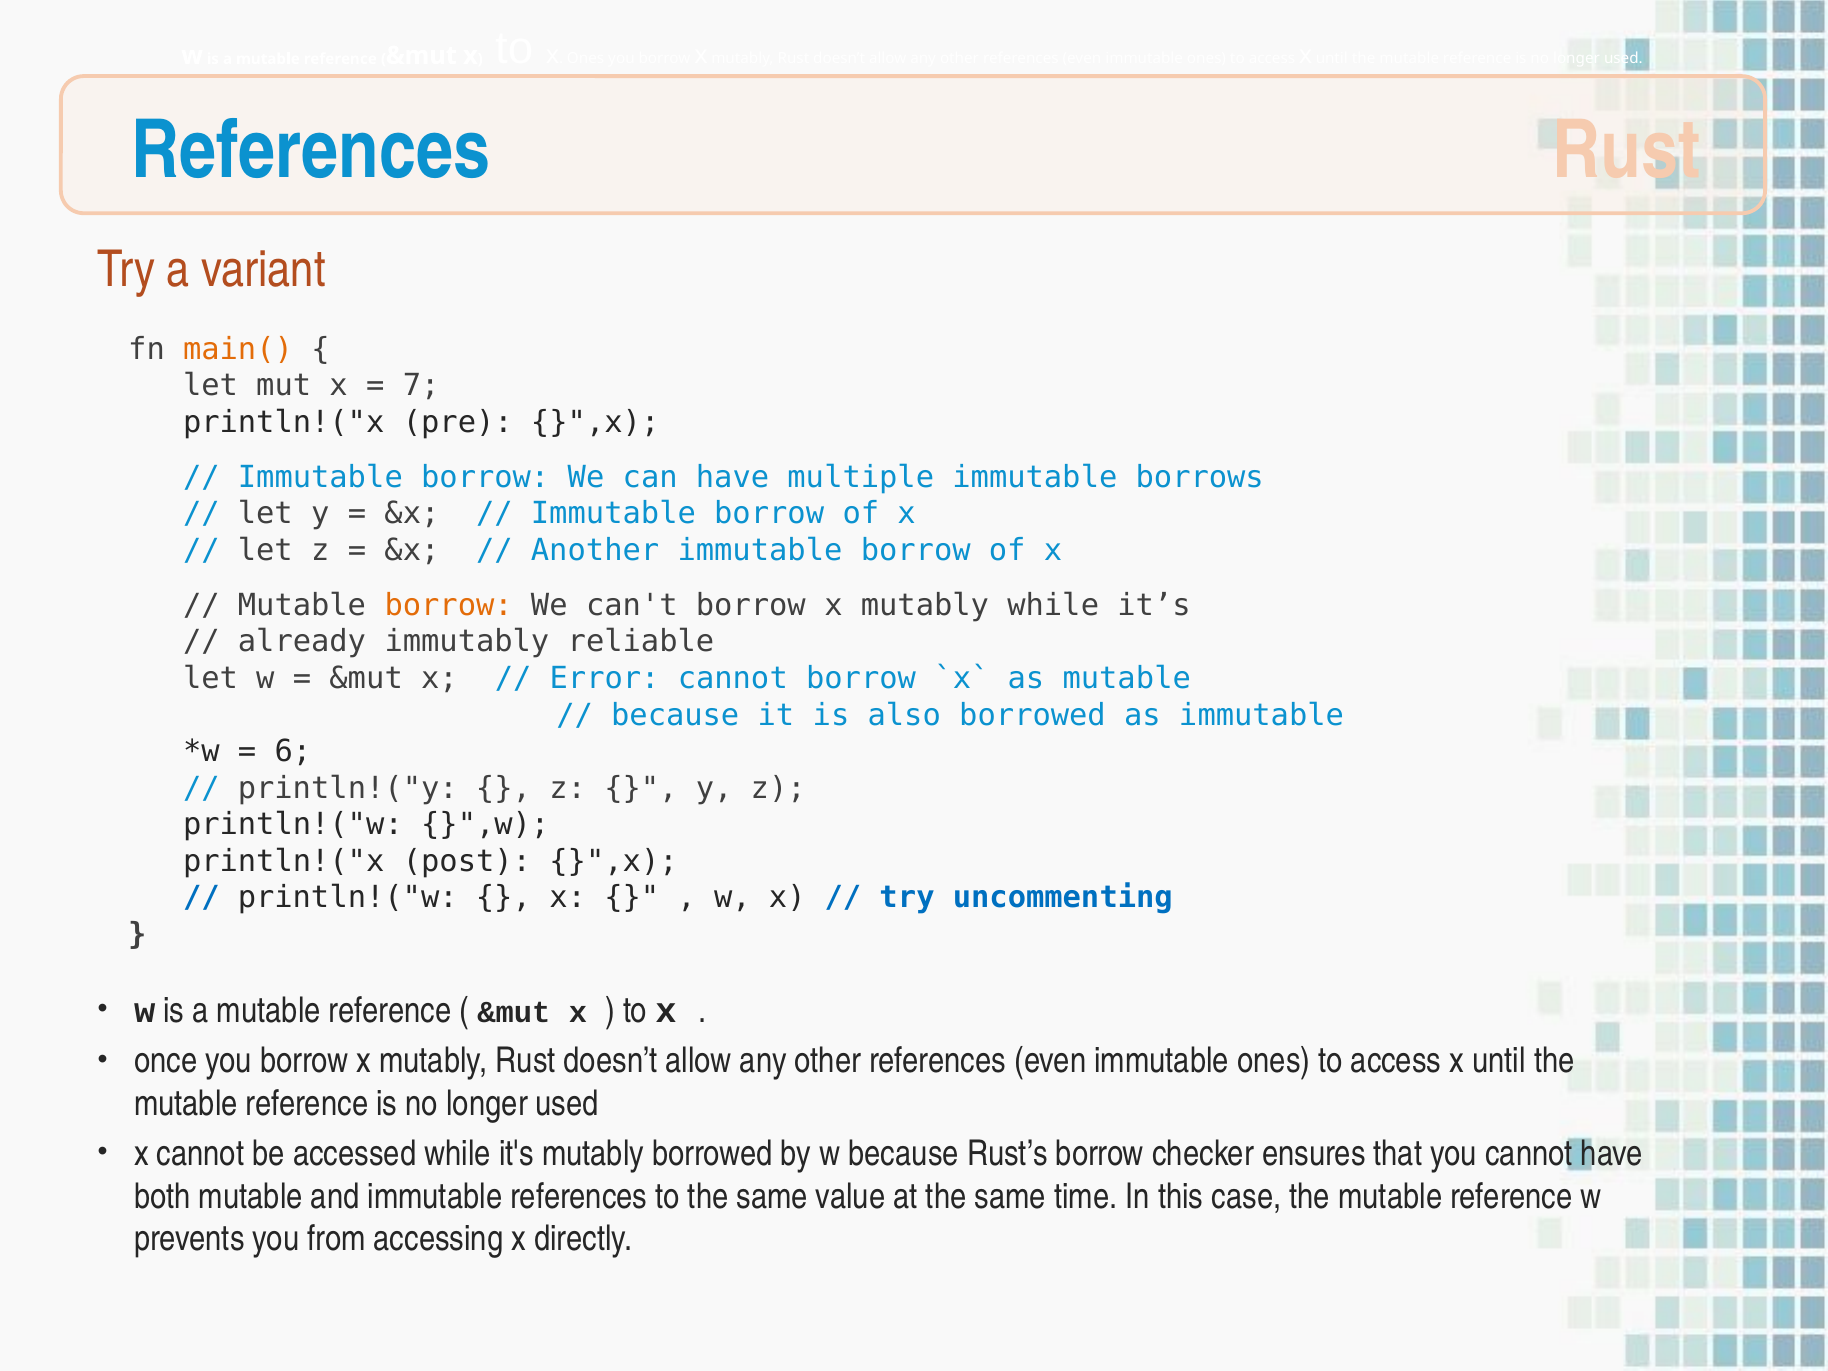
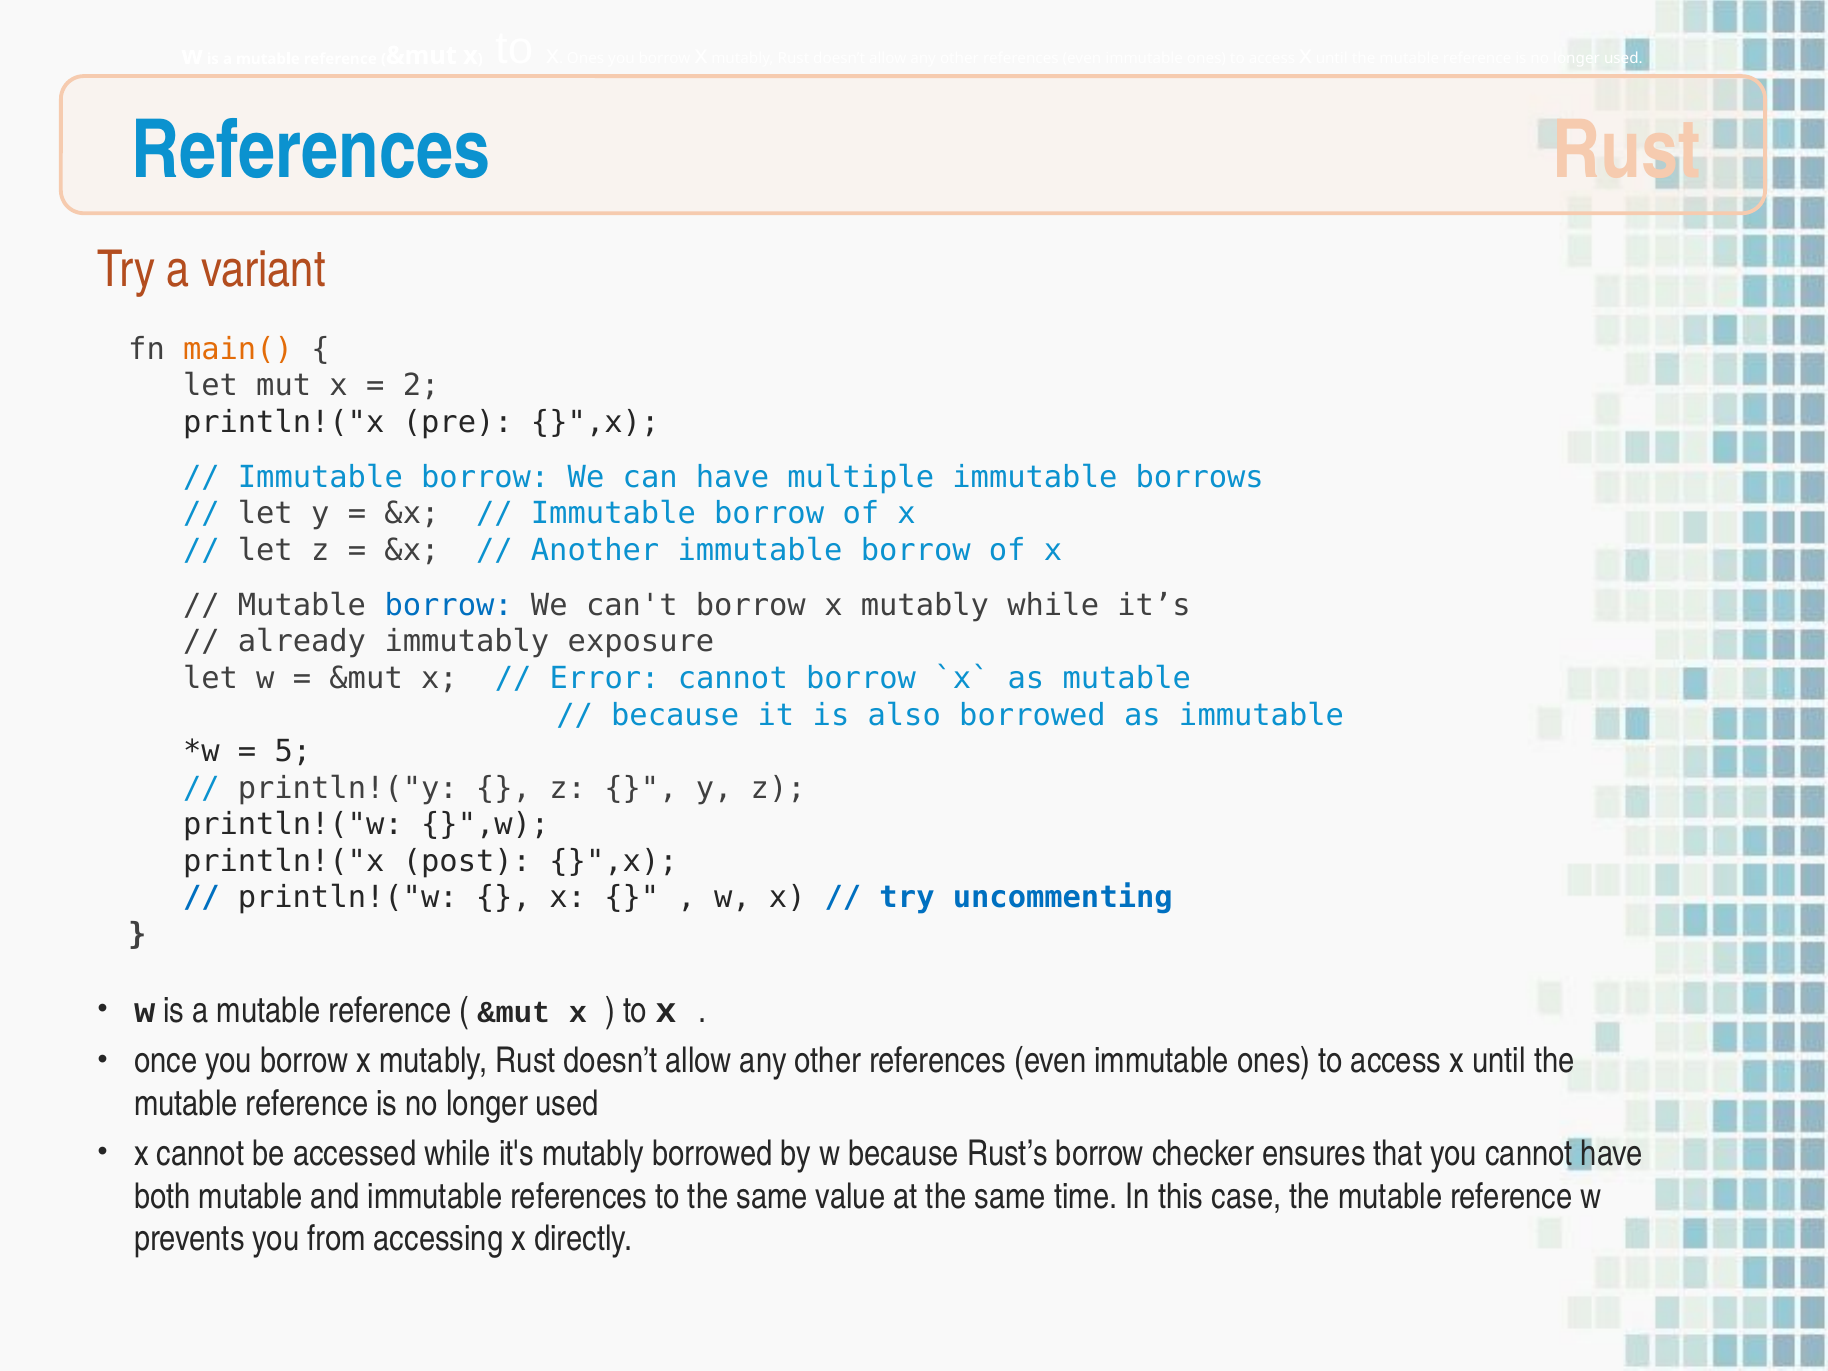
7: 7 -> 2
borrow at (449, 605) colour: orange -> blue
reliable: reliable -> exposure
6: 6 -> 5
